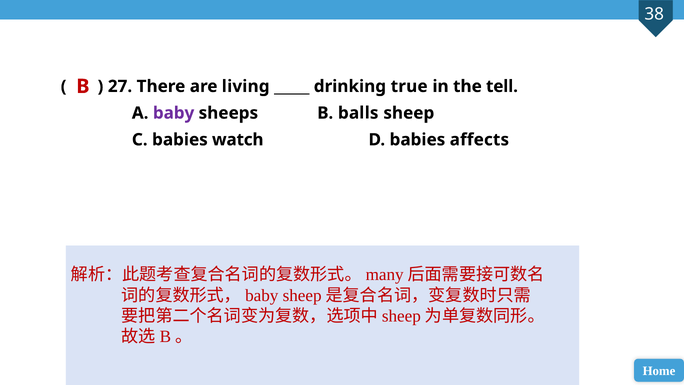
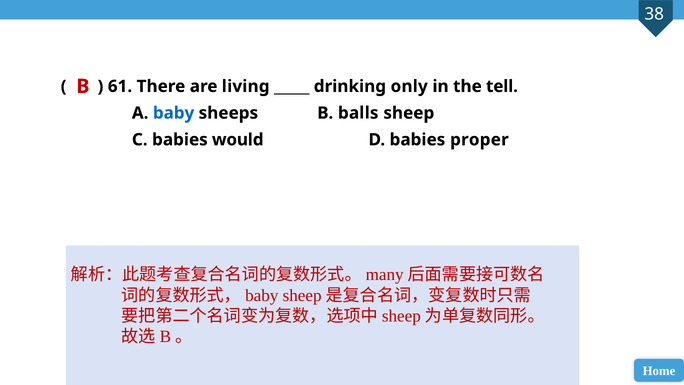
27: 27 -> 61
true: true -> only
baby colour: purple -> blue
watch: watch -> would
affects: affects -> proper
